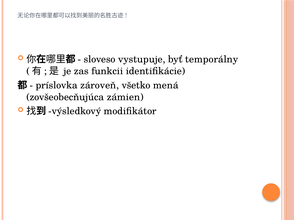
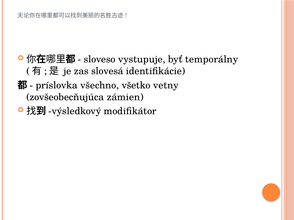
funkcii: funkcii -> slovesá
zároveň: zároveň -> všechno
mená: mená -> vetny
